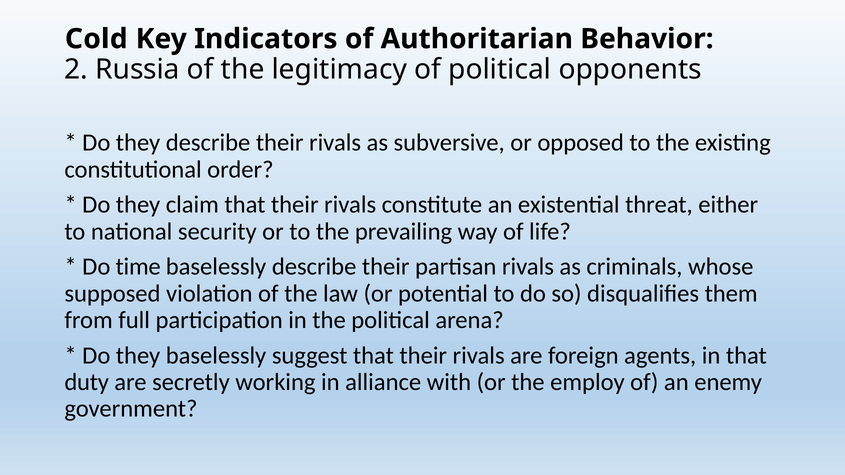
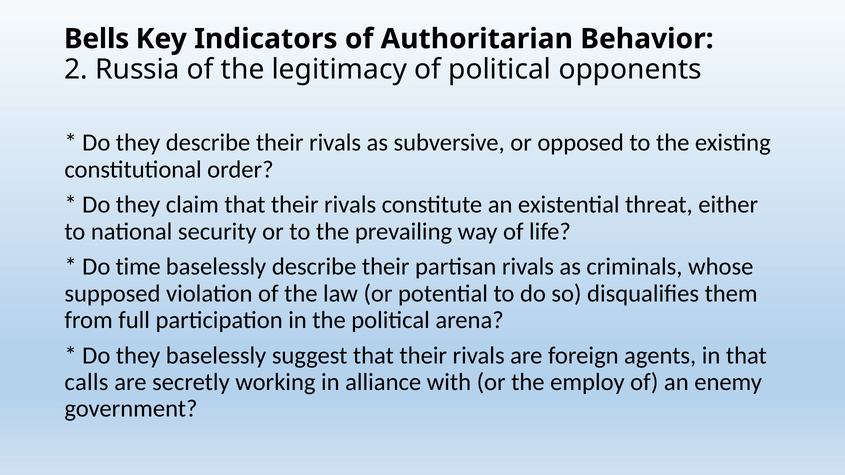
Cold: Cold -> Bells
duty: duty -> calls
